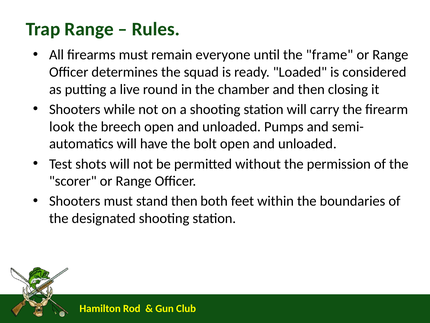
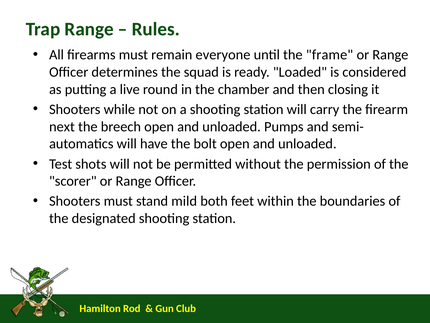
look: look -> next
stand then: then -> mild
